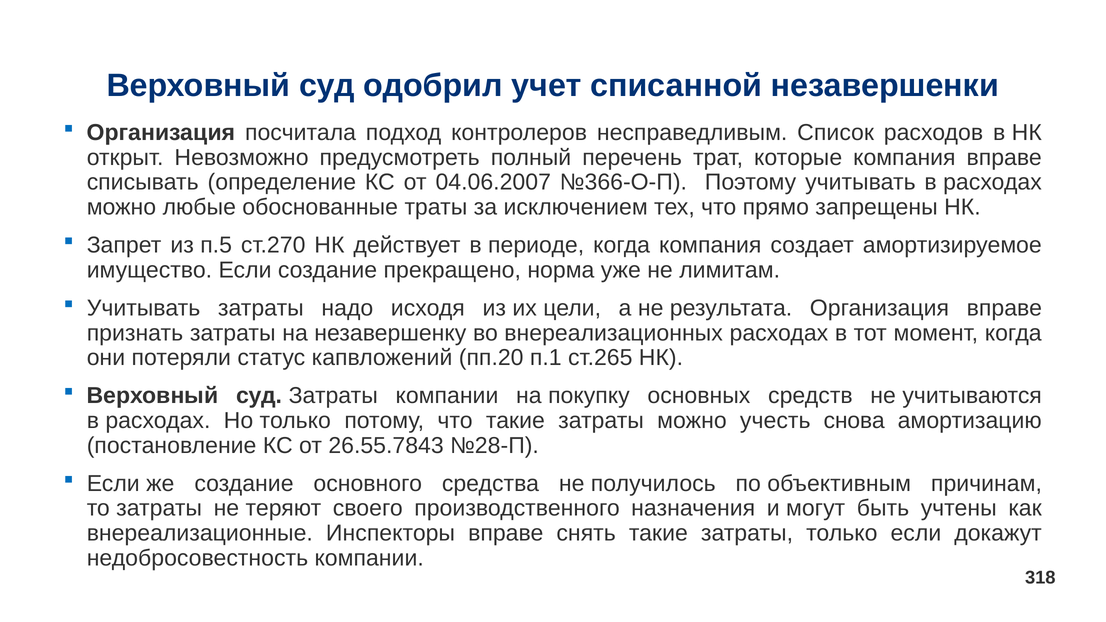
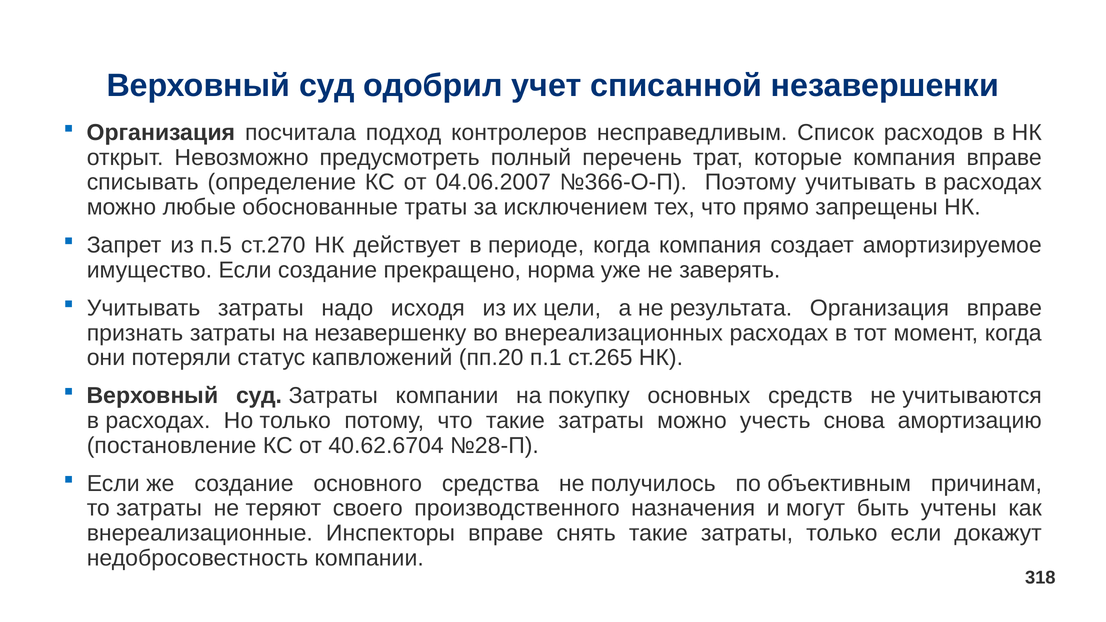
лимитам: лимитам -> заверять
26.55.7843: 26.55.7843 -> 40.62.6704
